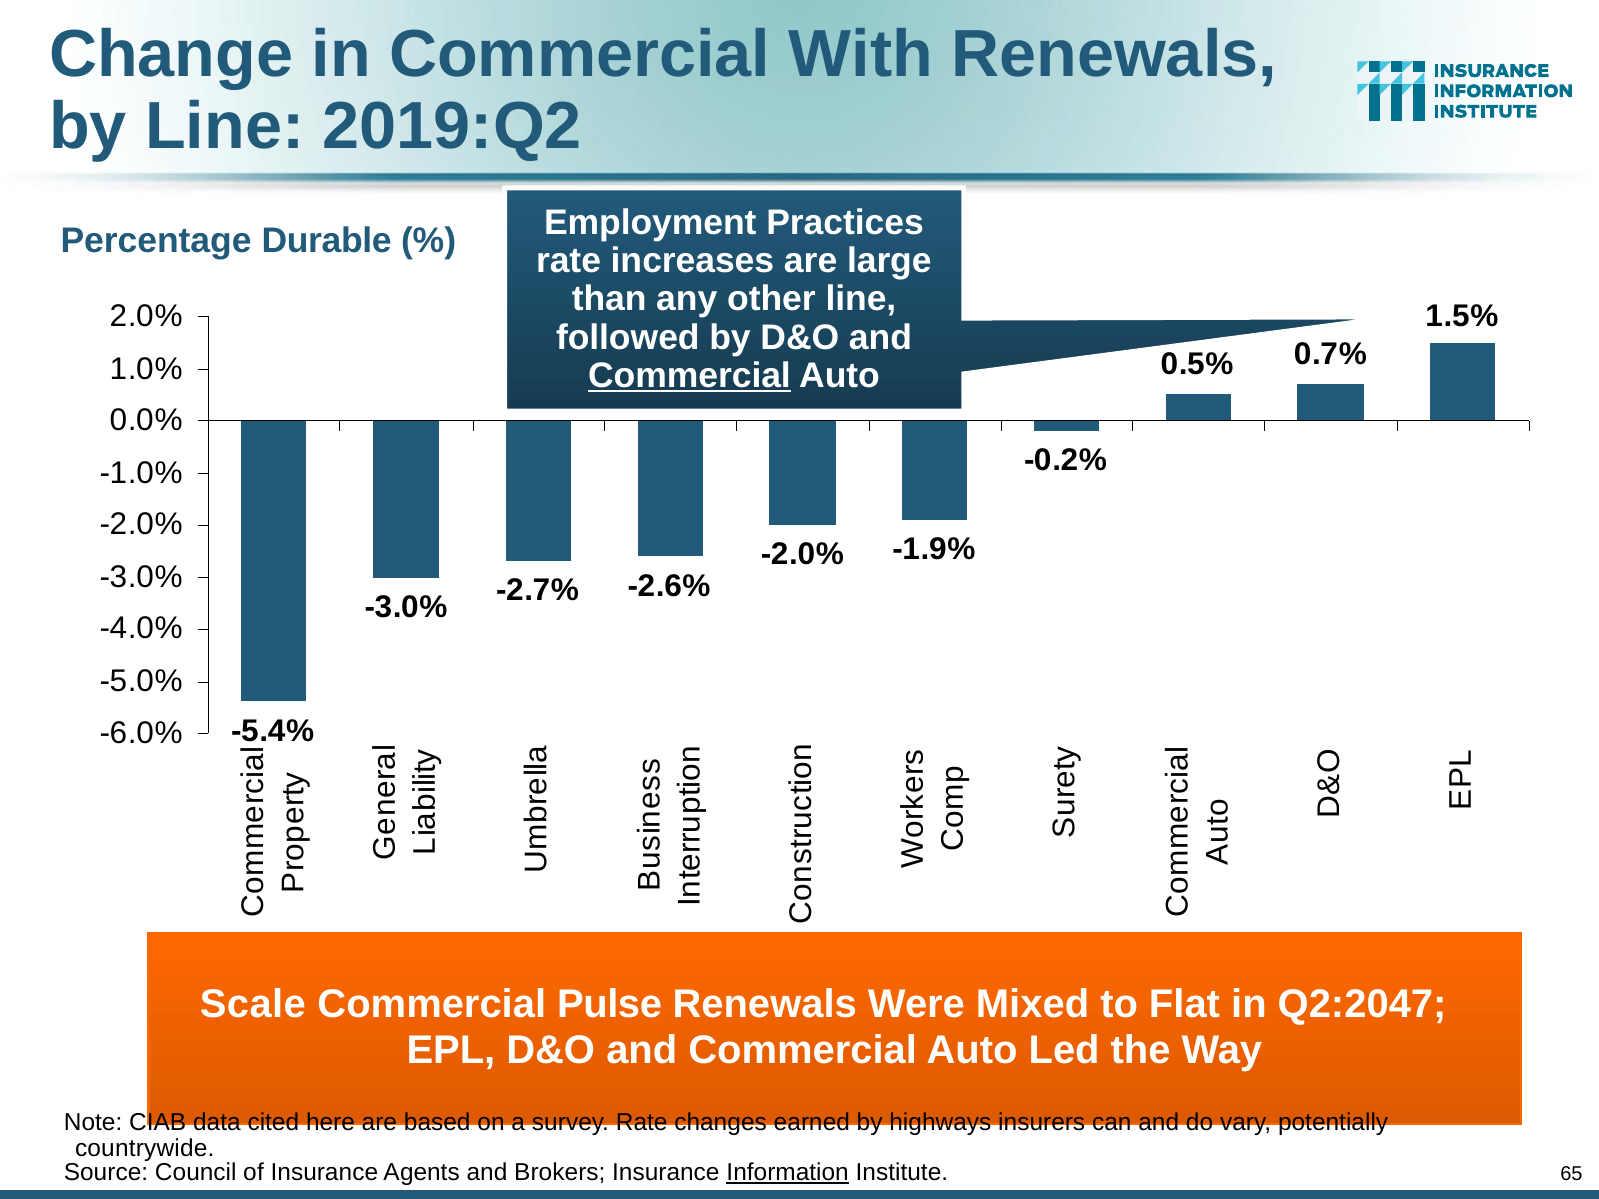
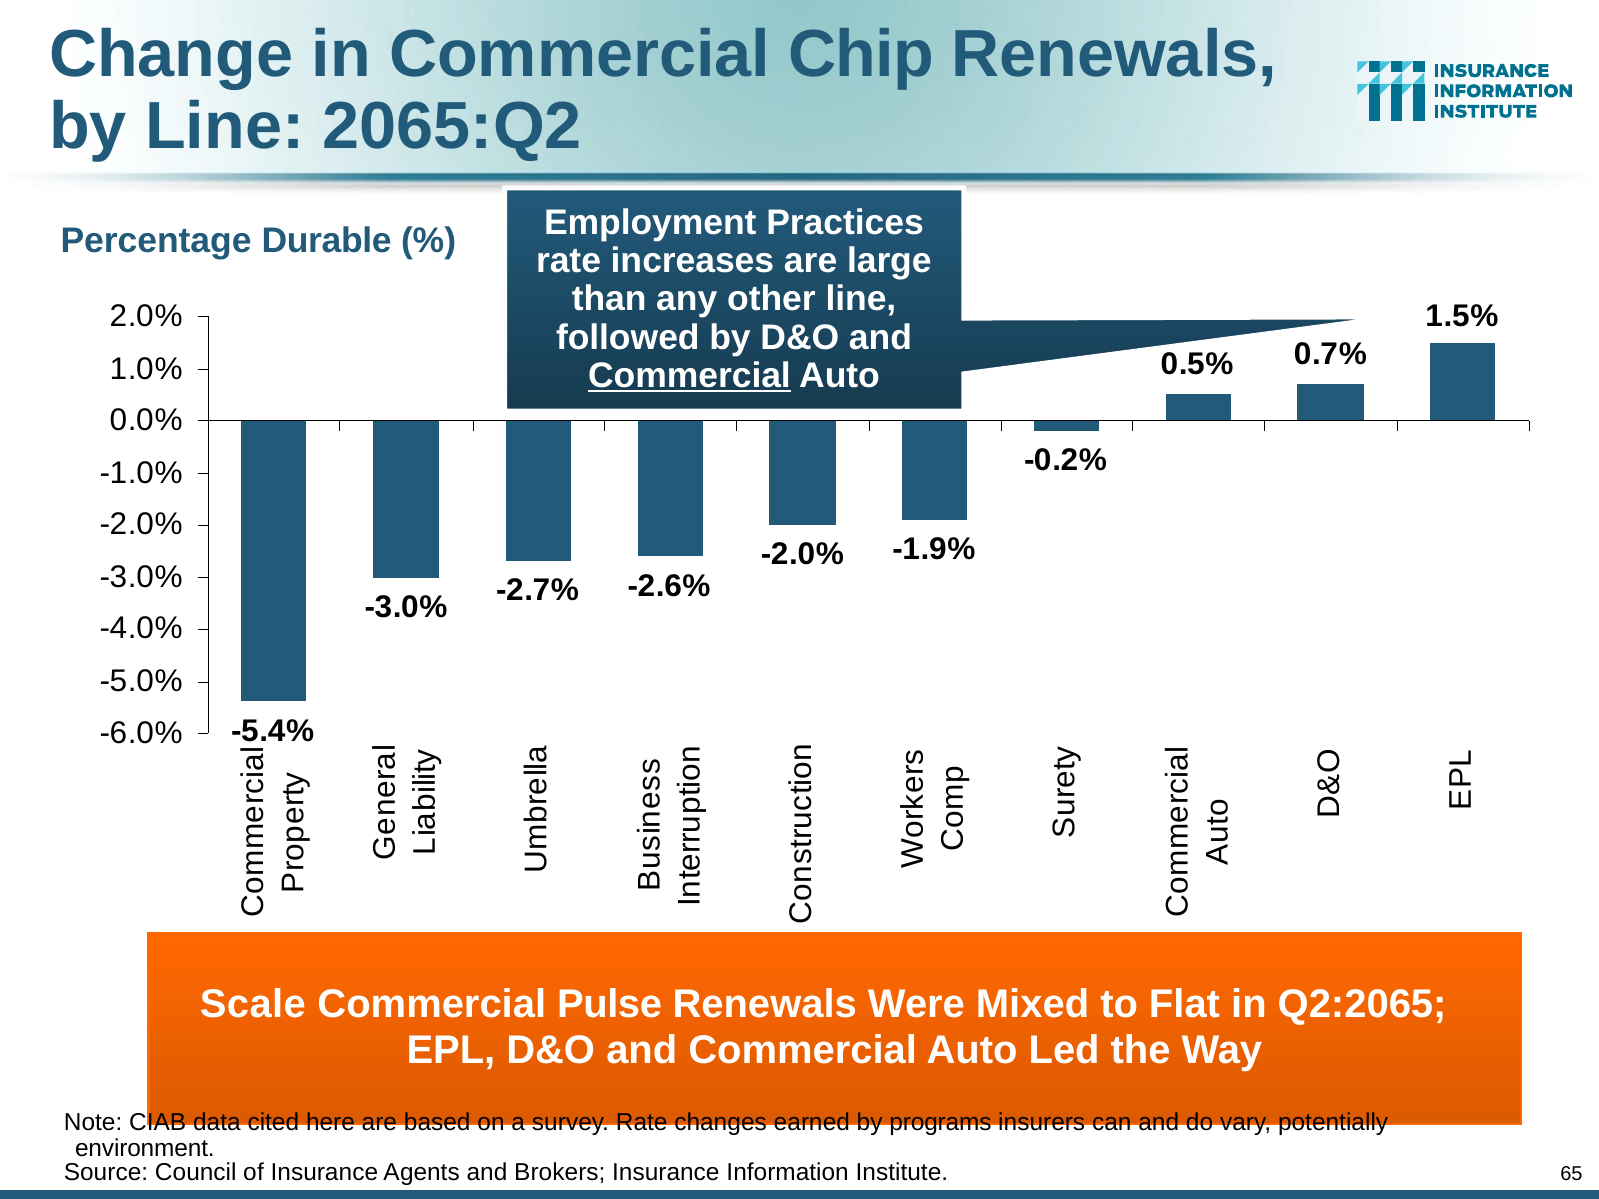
With: With -> Chip
2019:Q2: 2019:Q2 -> 2065:Q2
Q2:2047: Q2:2047 -> Q2:2065
highways: highways -> programs
countrywide: countrywide -> environment
Information underline: present -> none
